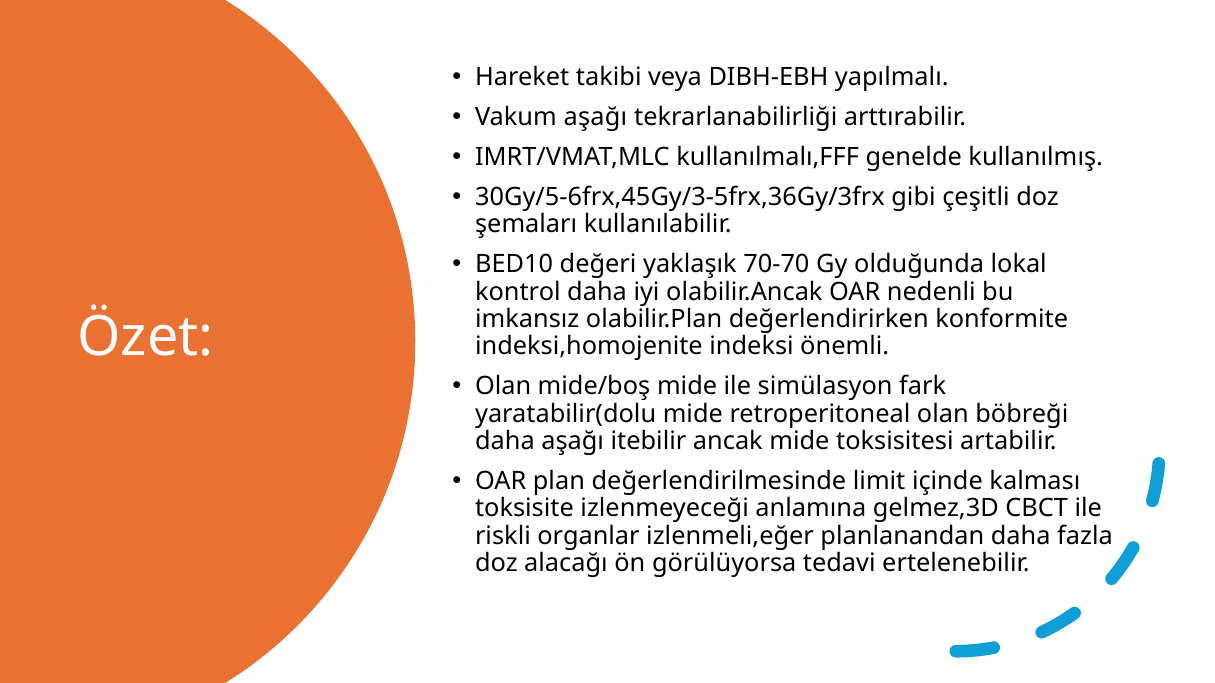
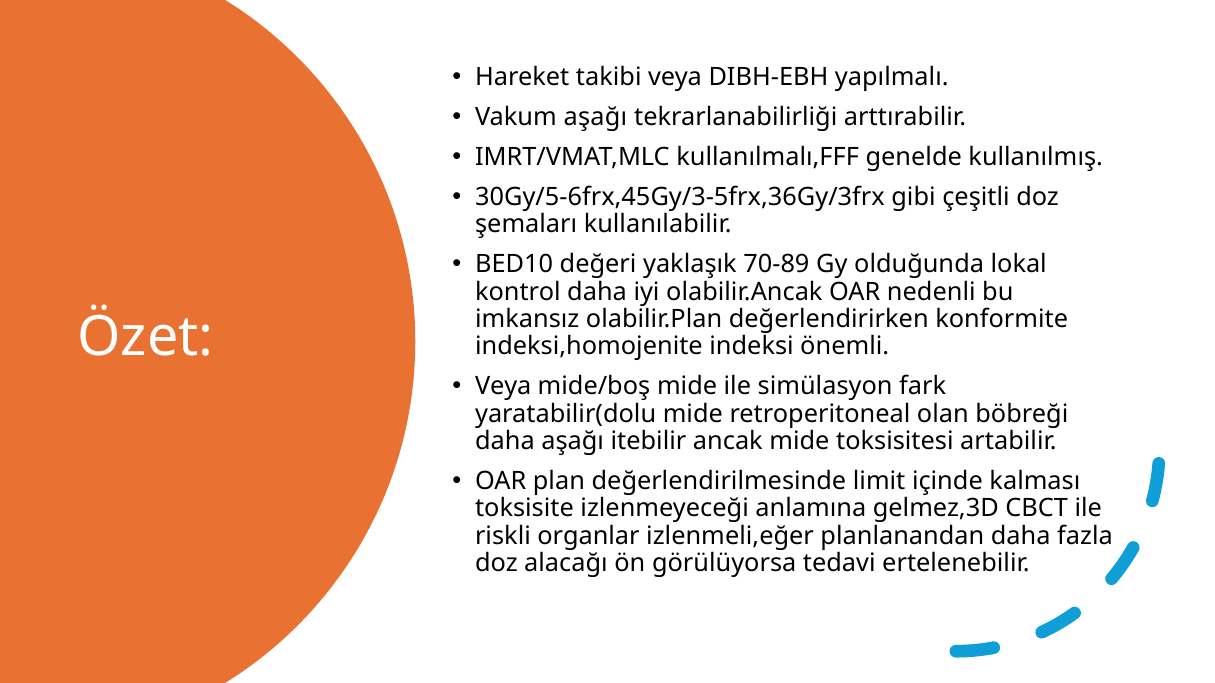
70-70: 70-70 -> 70-89
Olan at (503, 387): Olan -> Veya
